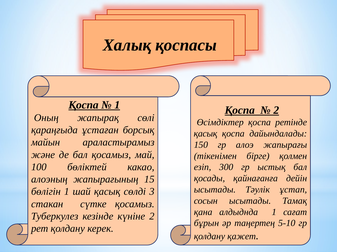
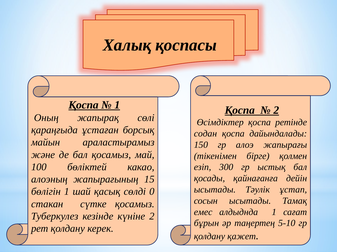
қасық at (206, 134): қасық -> содан
3: 3 -> 0
қана: қана -> емес
